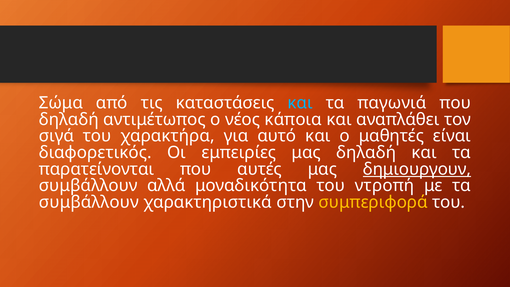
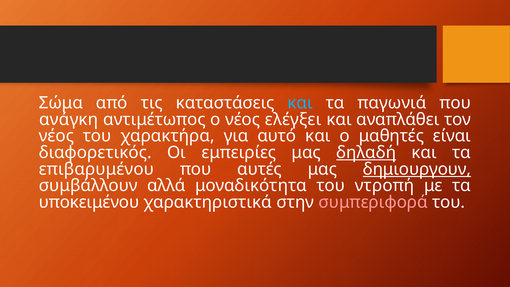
δηλαδή at (69, 119): δηλαδή -> ανάγκη
κάποια: κάποια -> ελέγξει
σιγά at (56, 136): σιγά -> νέος
δηλαδή at (366, 152) underline: none -> present
παρατείνονται: παρατείνονται -> επιβαρυμένου
συμβάλλουν at (89, 202): συμβάλλουν -> υποκειμένου
συμπεριφορά colour: yellow -> pink
